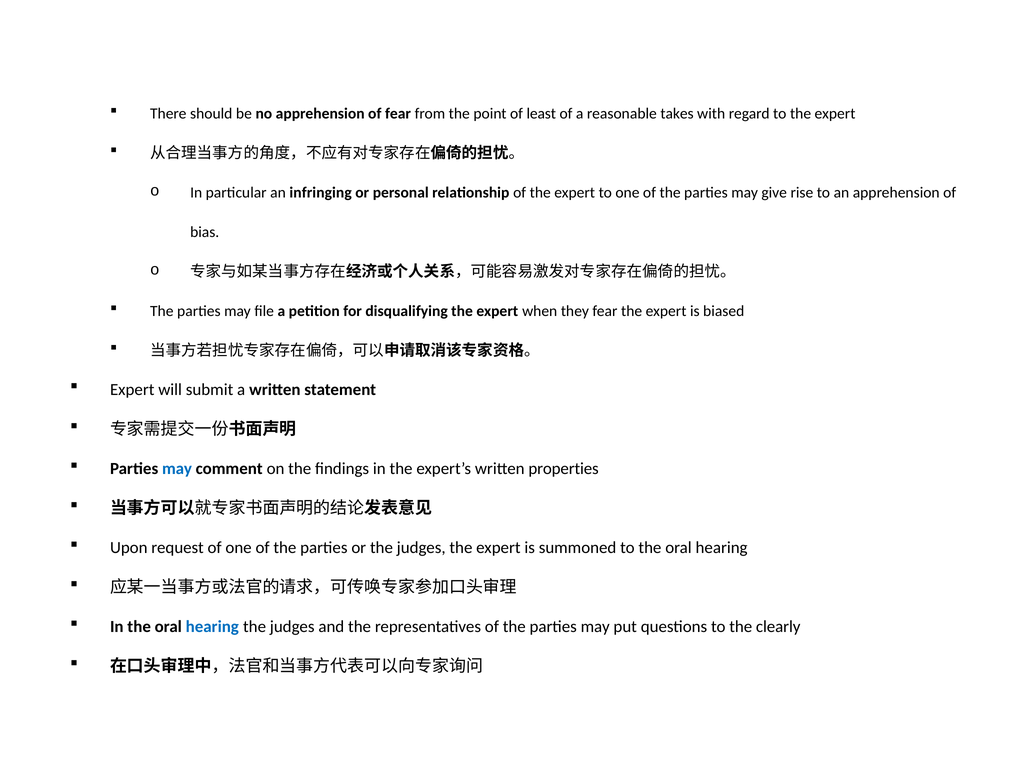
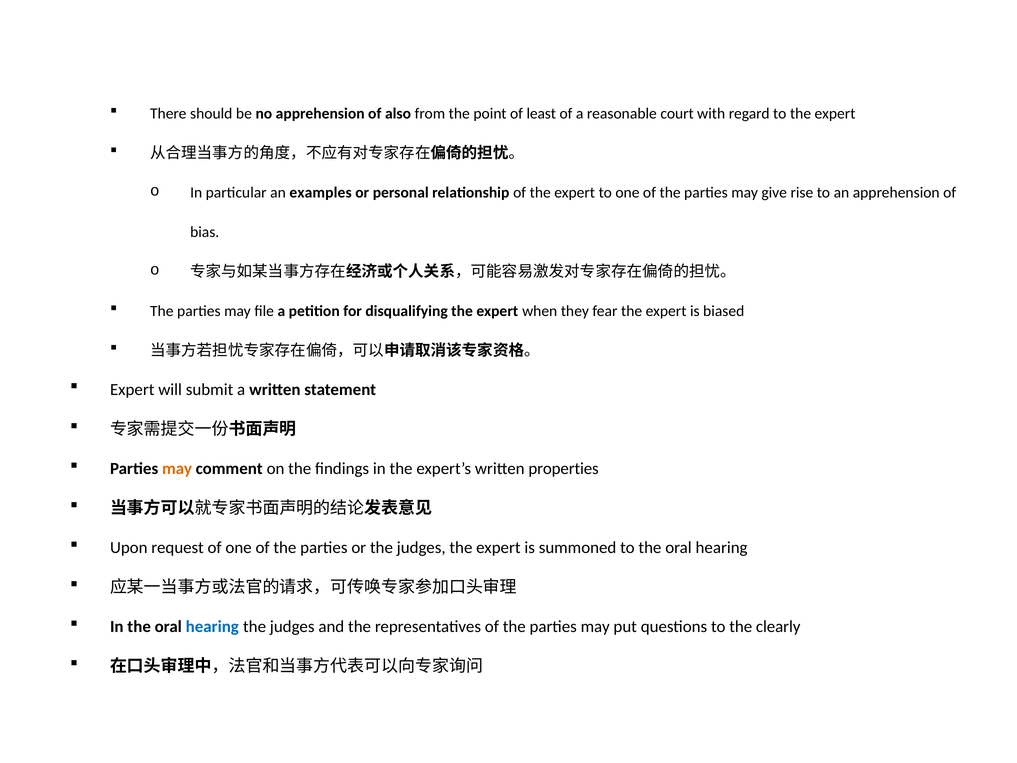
of fear: fear -> also
takes: takes -> court
infringing: infringing -> examples
may at (177, 468) colour: blue -> orange
